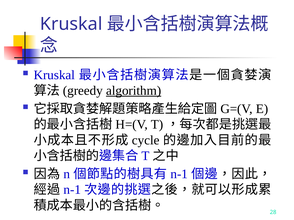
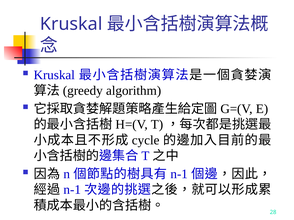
algorithm underline: present -> none
